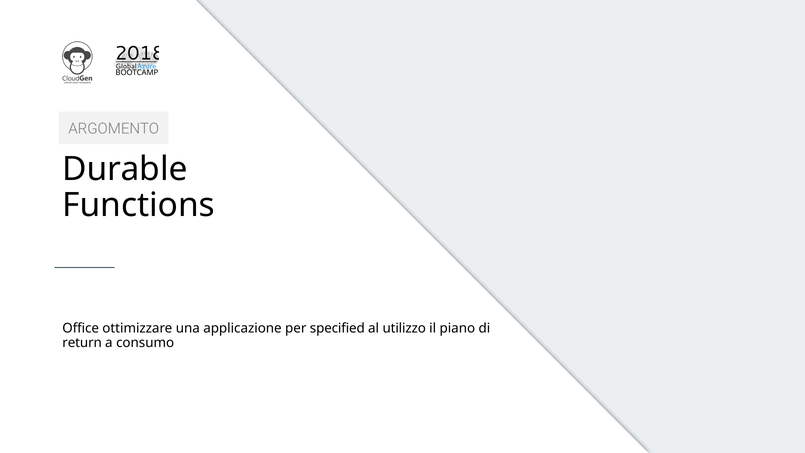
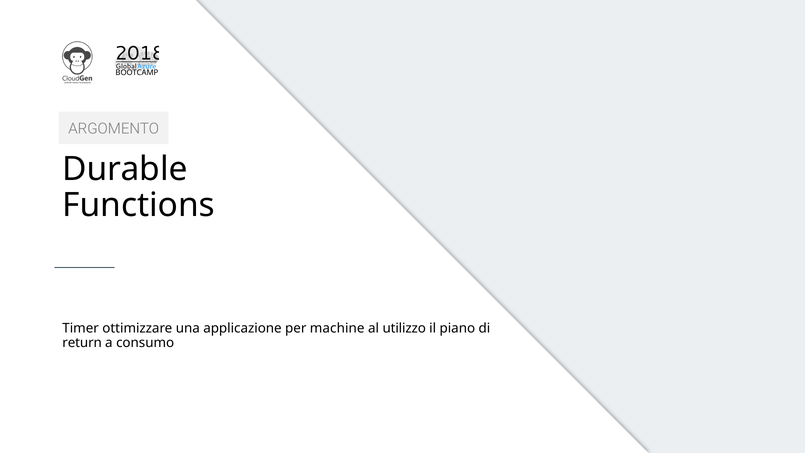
Office: Office -> Timer
specified: specified -> machine
